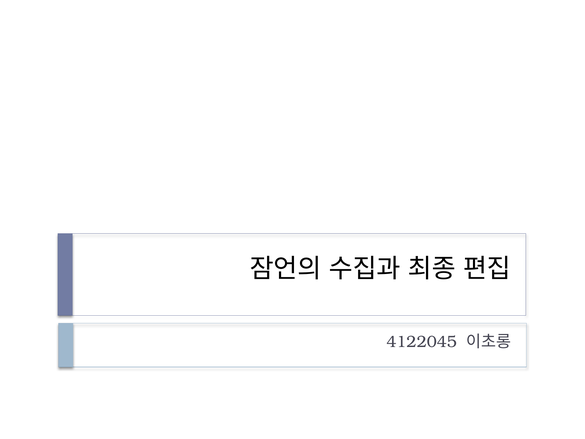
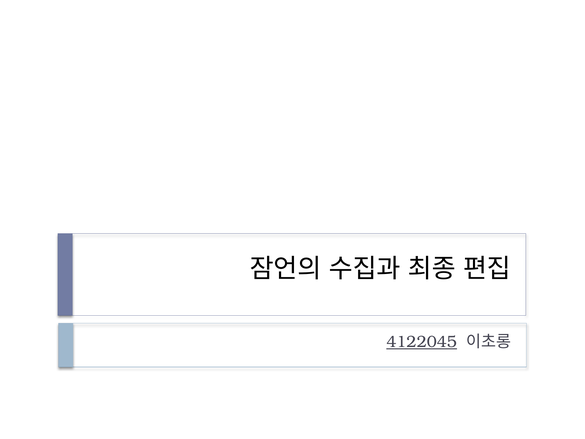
4122045 underline: none -> present
